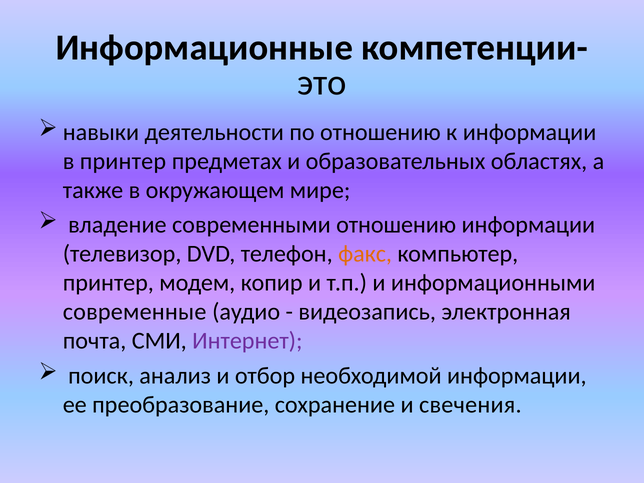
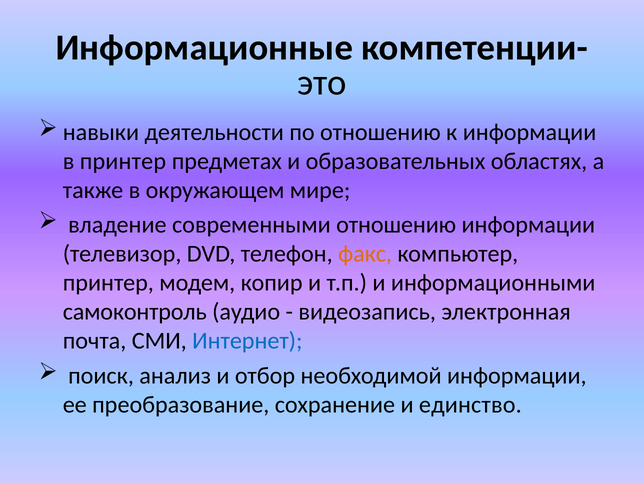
современные: современные -> самоконтроль
Интернет colour: purple -> blue
свечения: свечения -> единство
